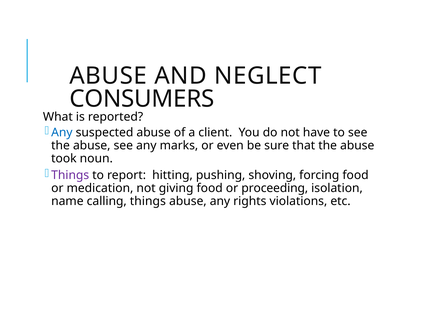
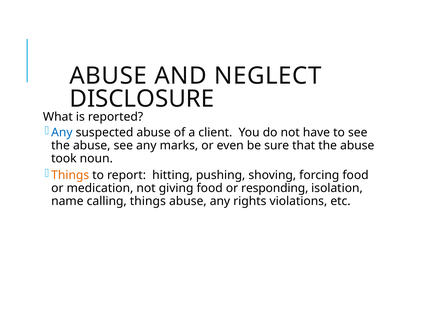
CONSUMERS: CONSUMERS -> DISCLOSURE
Things at (70, 175) colour: purple -> orange
proceeding: proceeding -> responding
